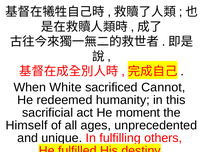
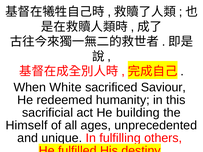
Cannot: Cannot -> Saviour
moment: moment -> building
